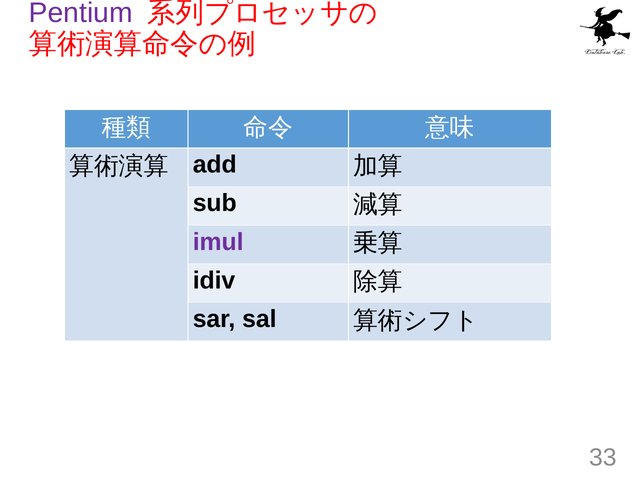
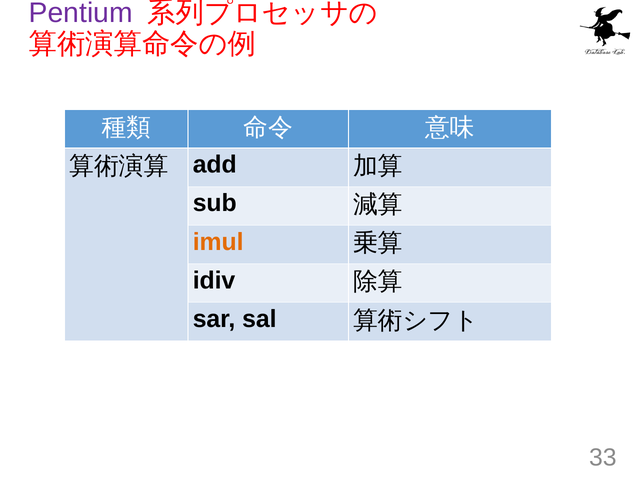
imul colour: purple -> orange
